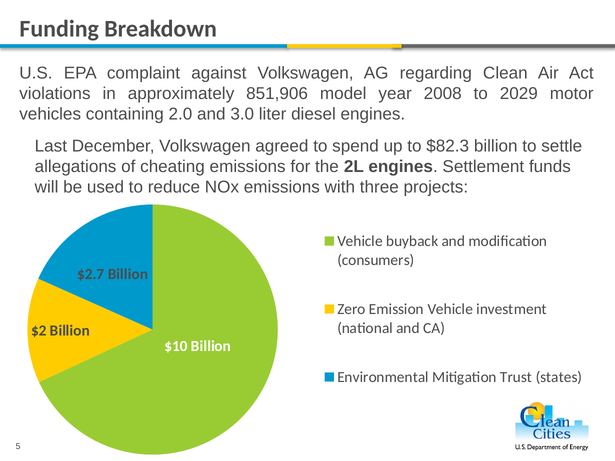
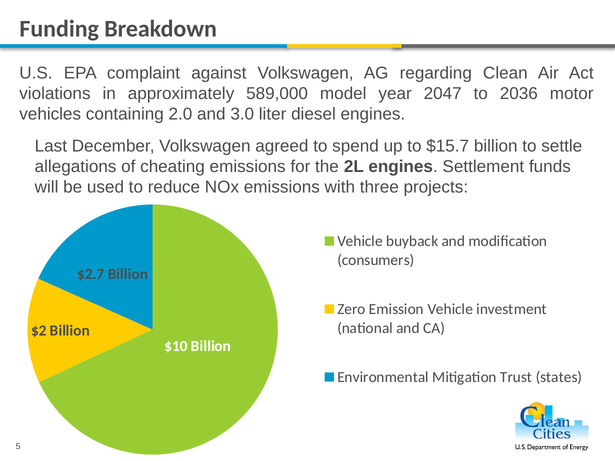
851,906: 851,906 -> 589,000
2008: 2008 -> 2047
2029: 2029 -> 2036
$82.3: $82.3 -> $15.7
